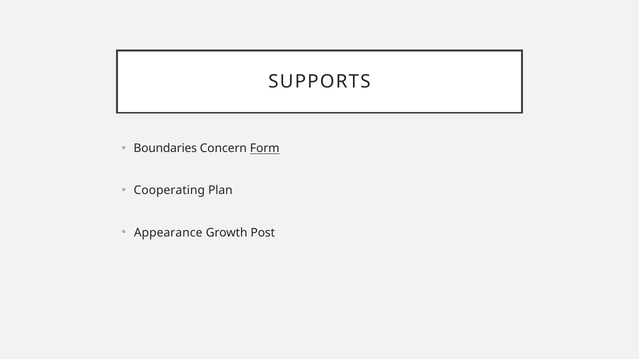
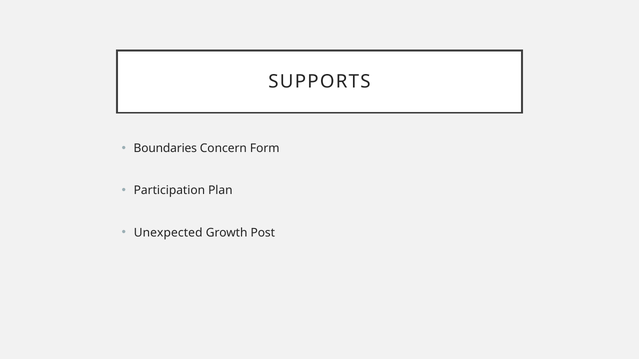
Form underline: present -> none
Cooperating: Cooperating -> Participation
Appearance: Appearance -> Unexpected
